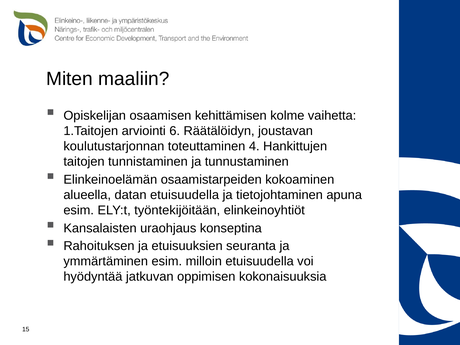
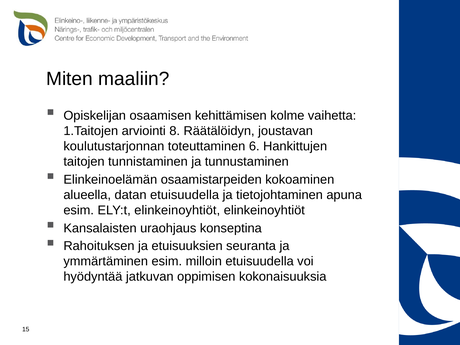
6: 6 -> 8
4: 4 -> 6
ELY:t työntekijöitään: työntekijöitään -> elinkeinoyhtiöt
